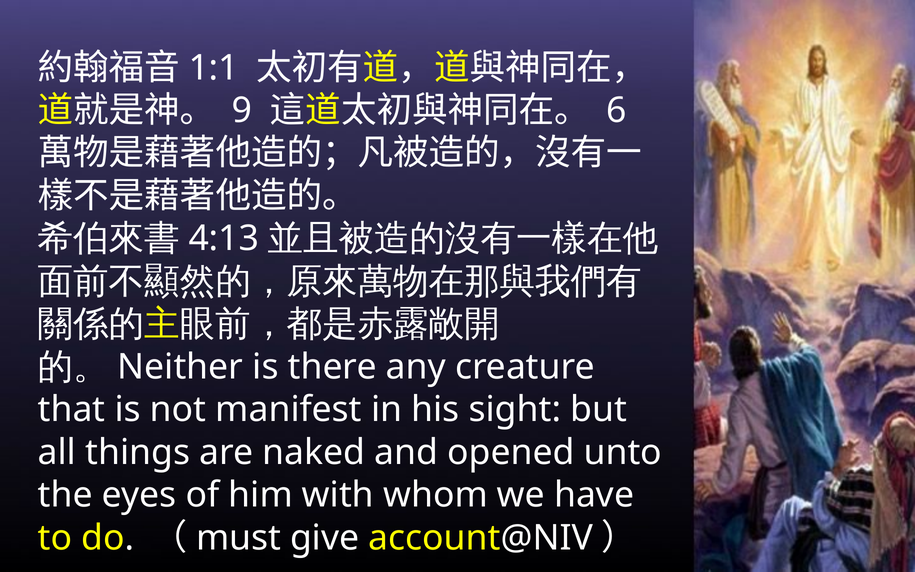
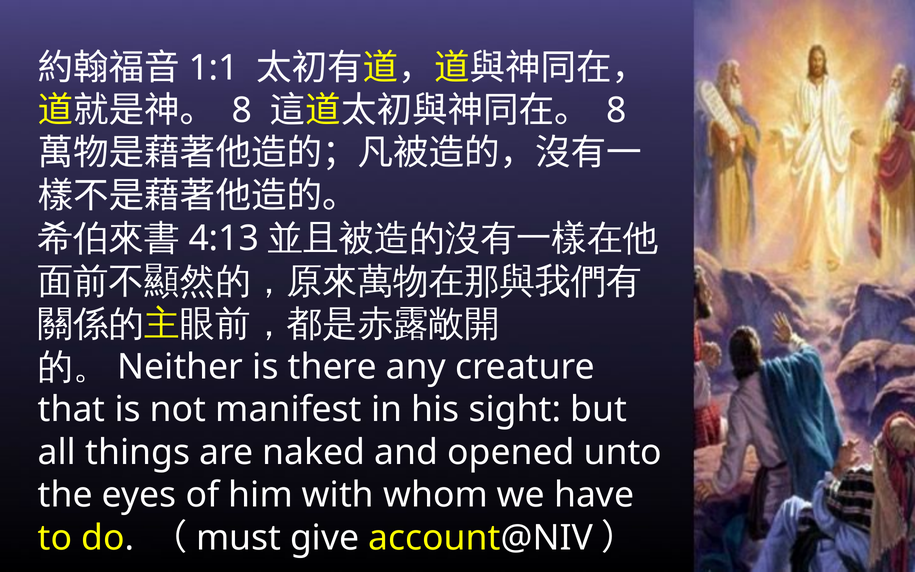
9 at (242, 110): 9 -> 8
6 at (616, 110): 6 -> 8
